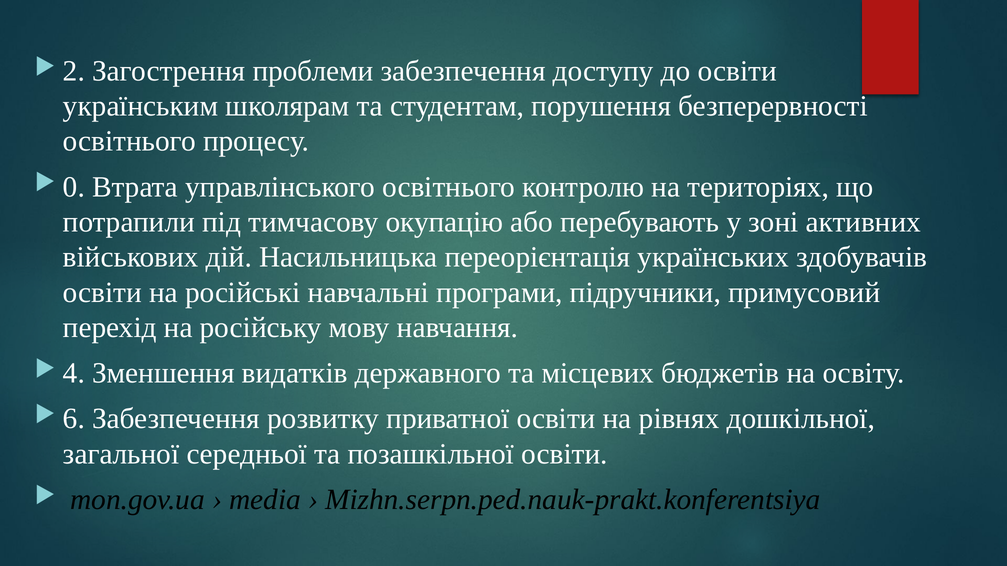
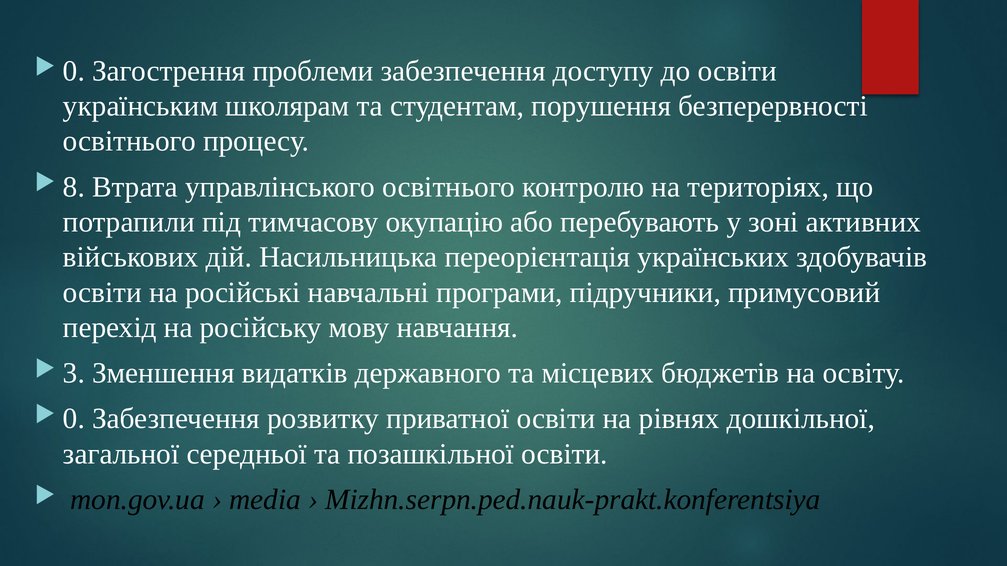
2 at (74, 71): 2 -> 0
0: 0 -> 8
4: 4 -> 3
6 at (74, 419): 6 -> 0
